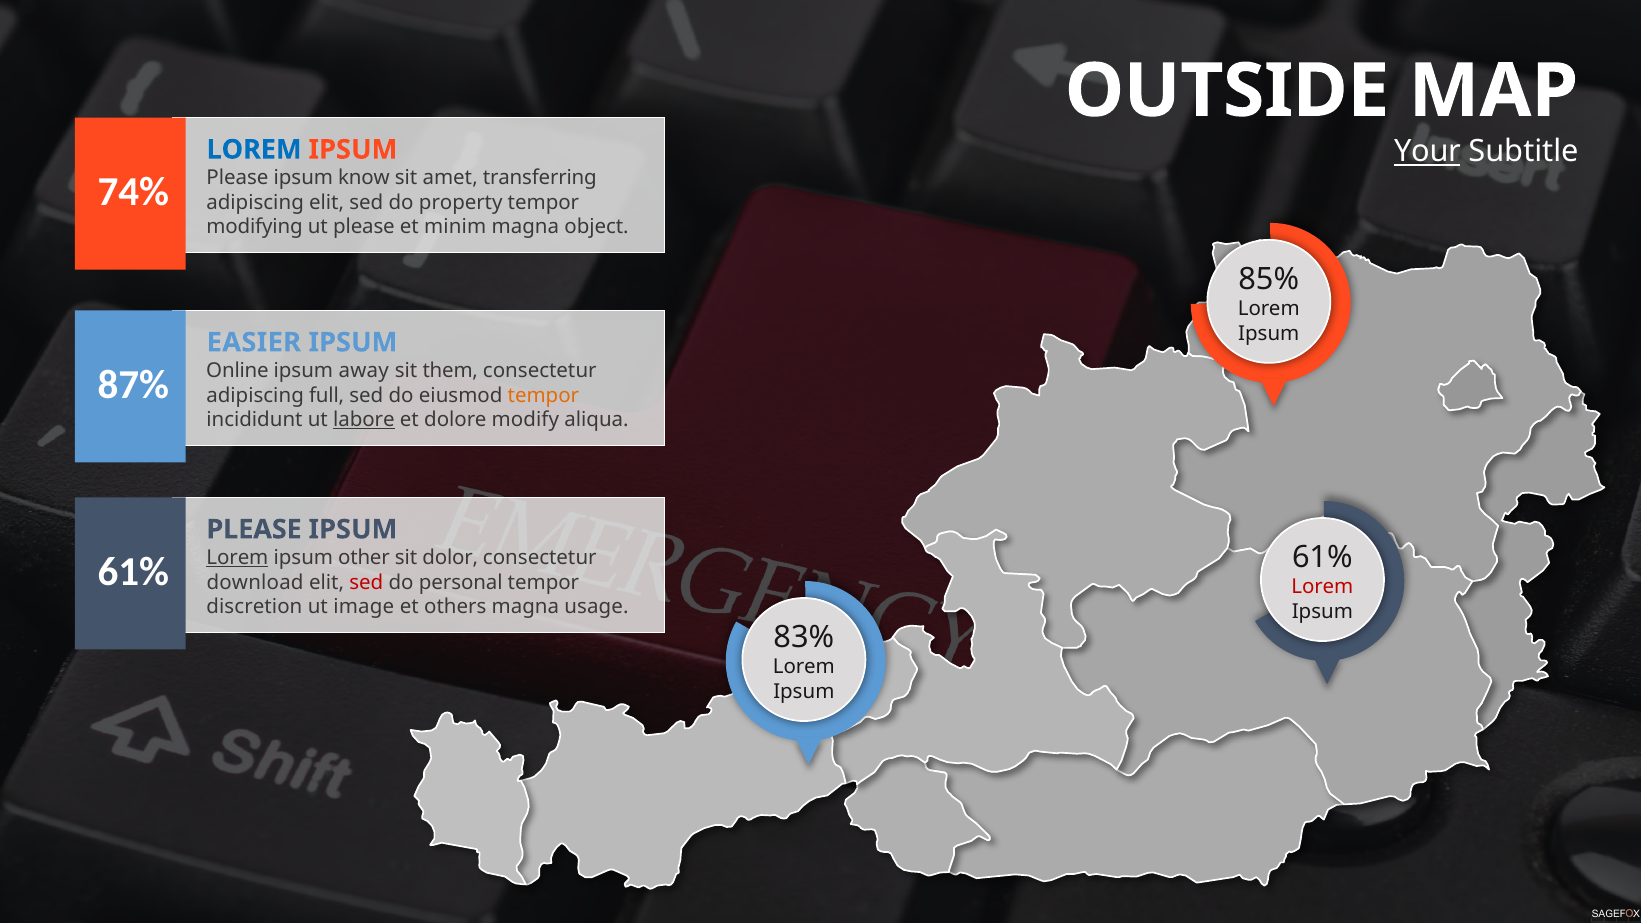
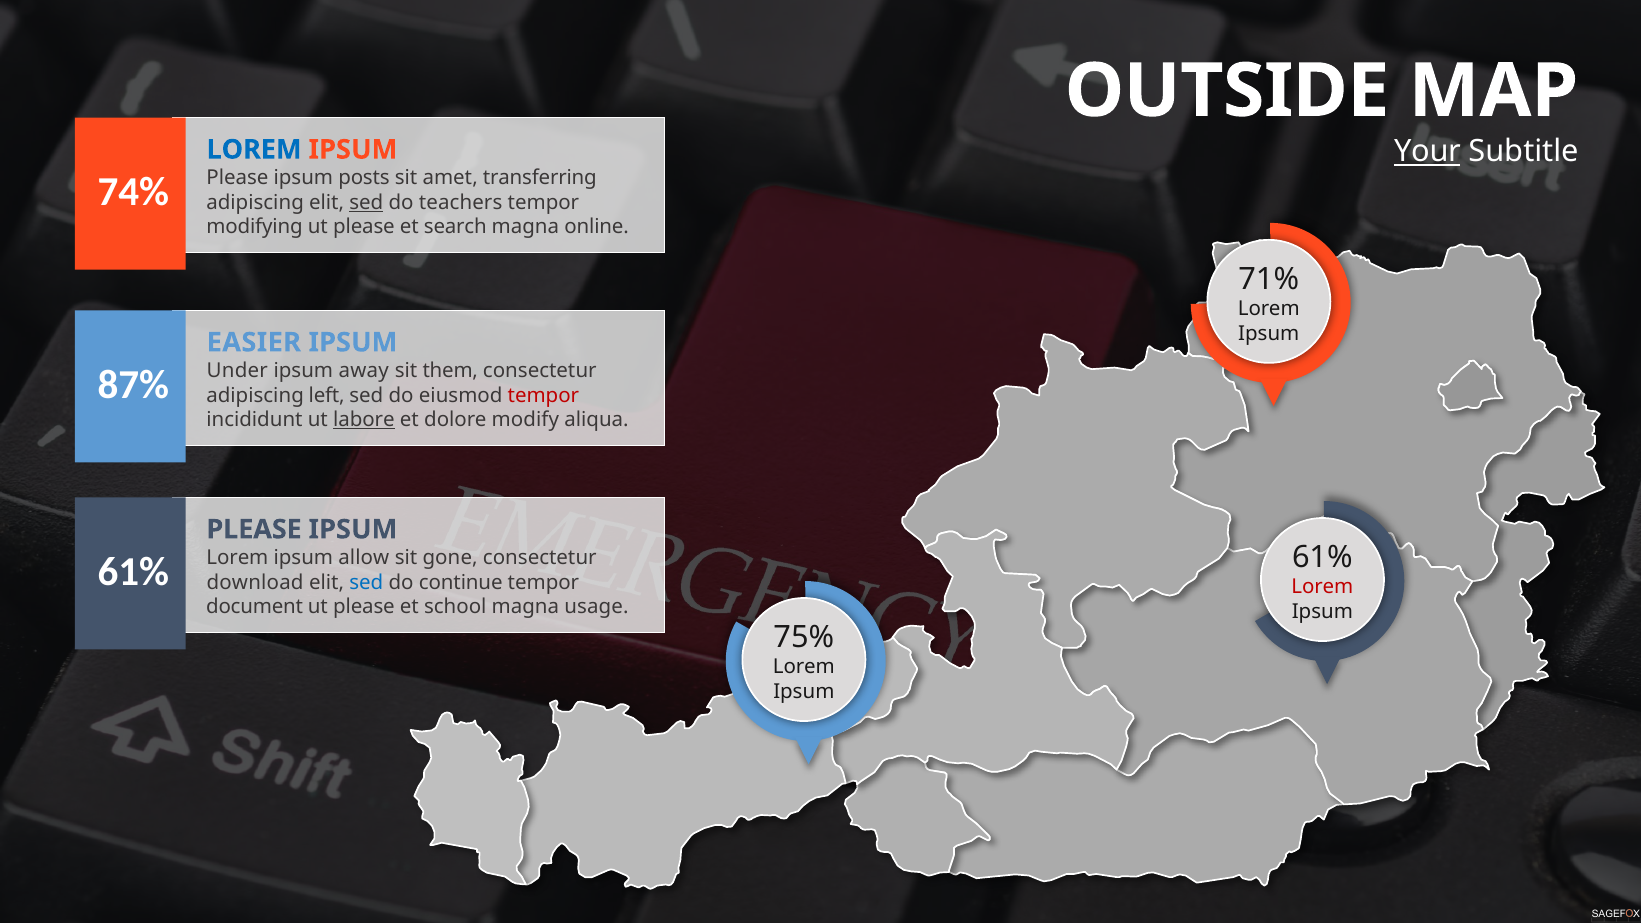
know: know -> posts
sed at (366, 202) underline: none -> present
property: property -> teachers
minim: minim -> search
object: object -> online
85%: 85% -> 71%
Online: Online -> Under
full: full -> left
tempor at (543, 395) colour: orange -> red
Lorem at (237, 558) underline: present -> none
other: other -> allow
dolor: dolor -> gone
sed at (366, 582) colour: red -> blue
personal: personal -> continue
discretion: discretion -> document
image at (364, 607): image -> please
others: others -> school
83%: 83% -> 75%
